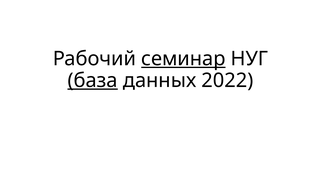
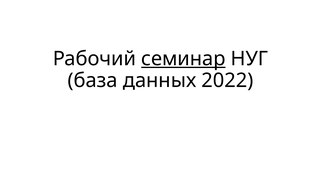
база underline: present -> none
